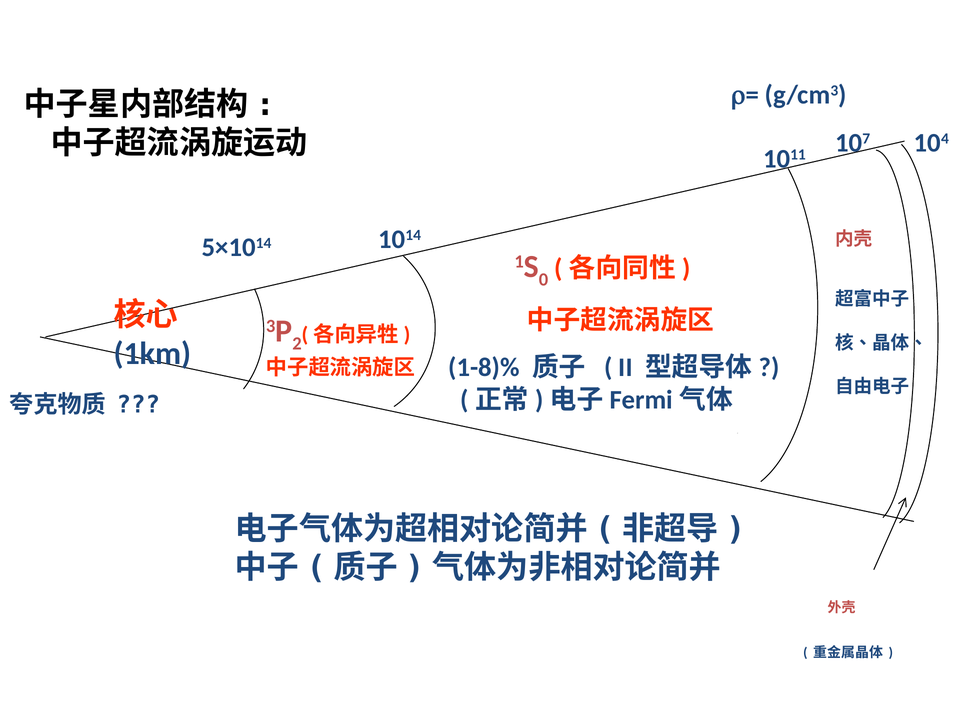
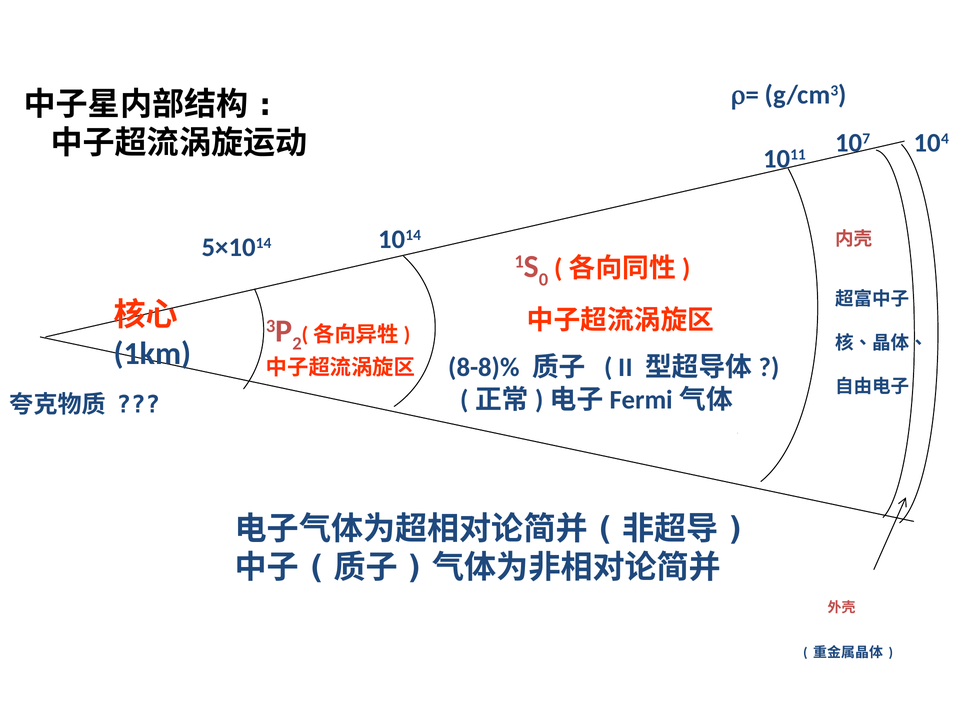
1-8)%: 1-8)% -> 8-8)%
